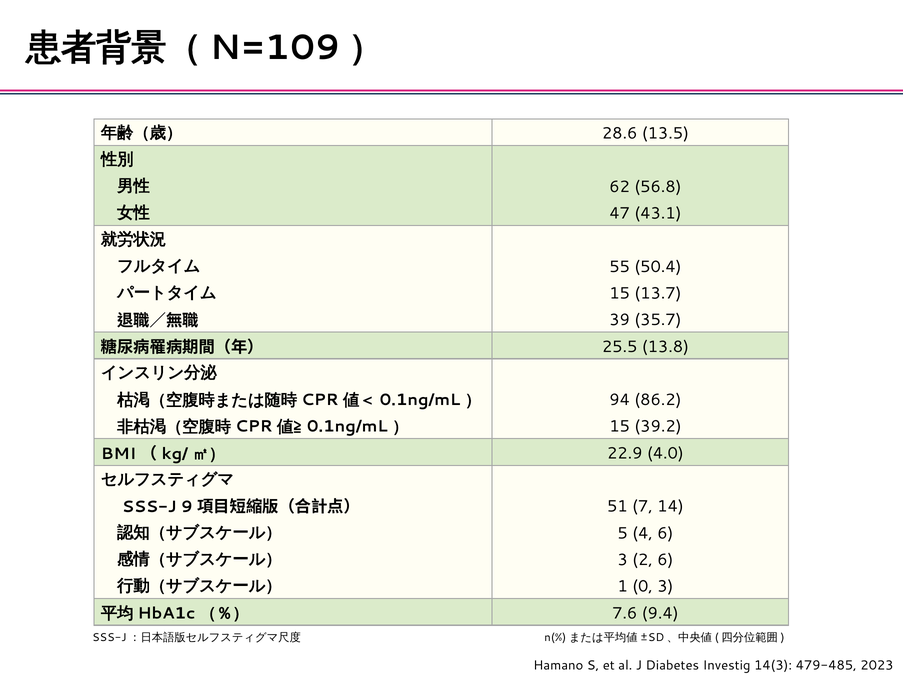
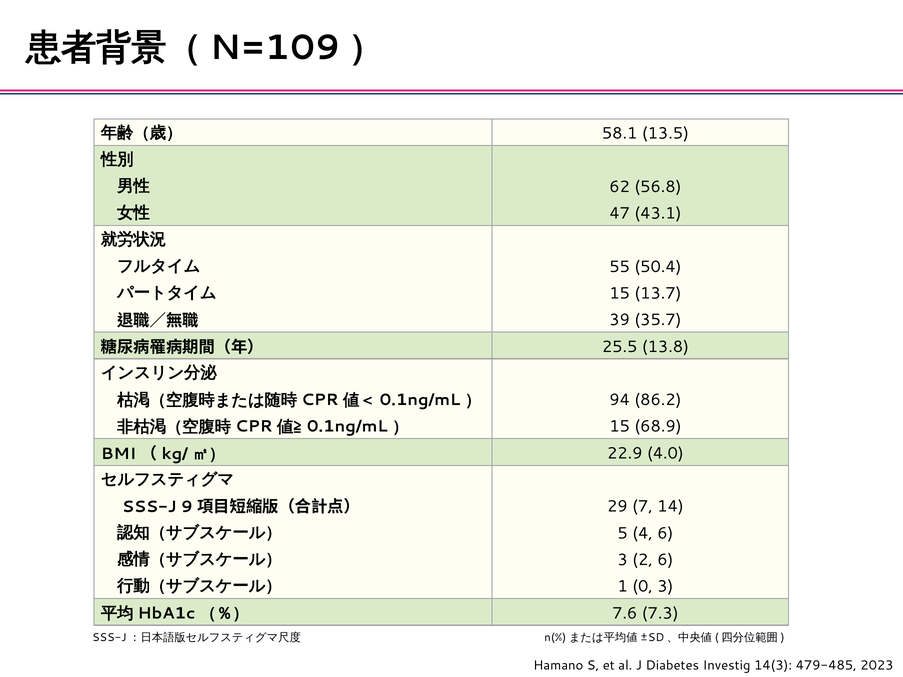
28.6: 28.6 -> 58.1
39.2: 39.2 -> 68.9
51: 51 -> 29
9.4: 9.4 -> 7.3
